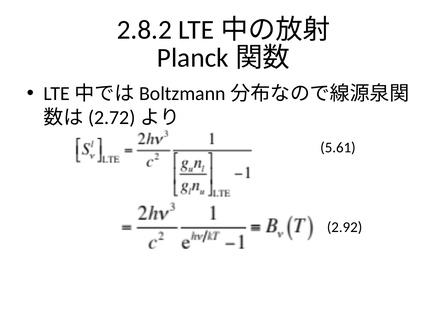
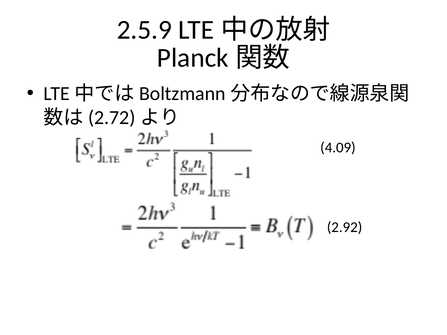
2.8.2: 2.8.2 -> 2.5.9
5.61: 5.61 -> 4.09
